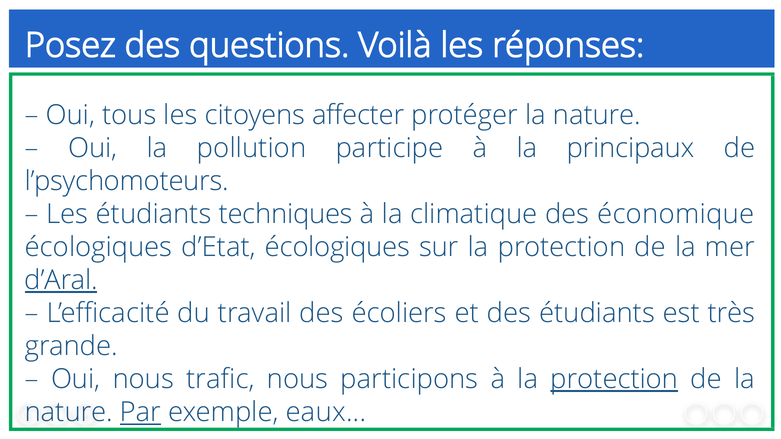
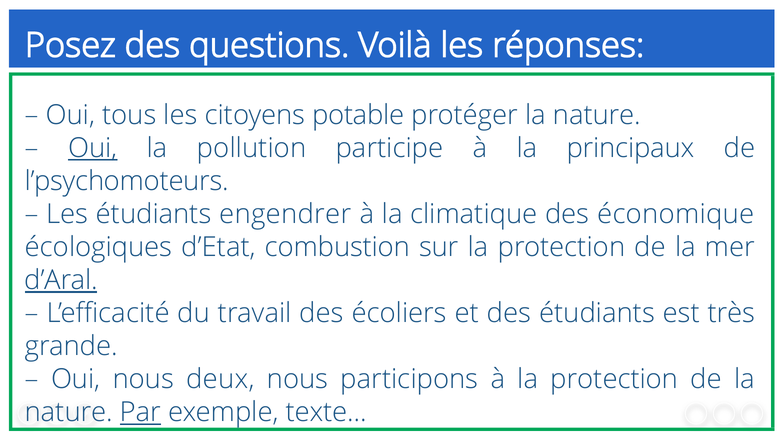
affecter: affecter -> potable
Oui at (93, 148) underline: none -> present
techniques: techniques -> engendrer
d’Etat écologiques: écologiques -> combustion
trafic: trafic -> deux
protection at (614, 380) underline: present -> none
eaux: eaux -> texte
